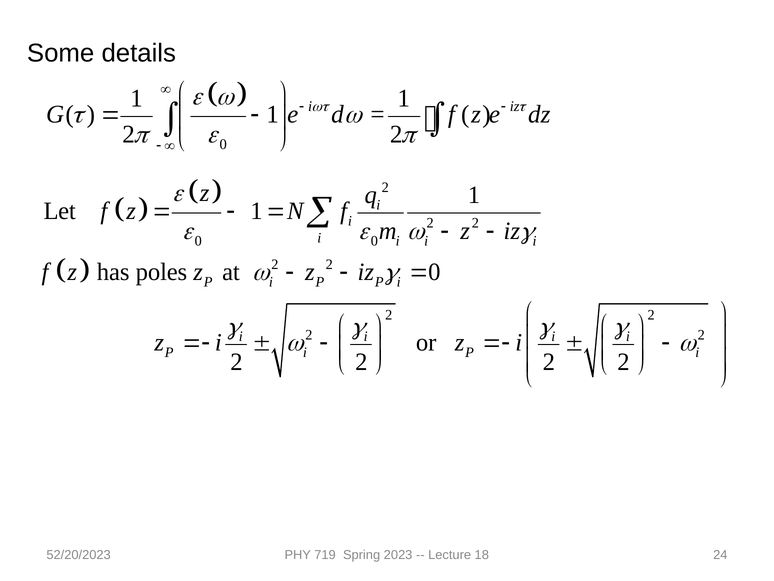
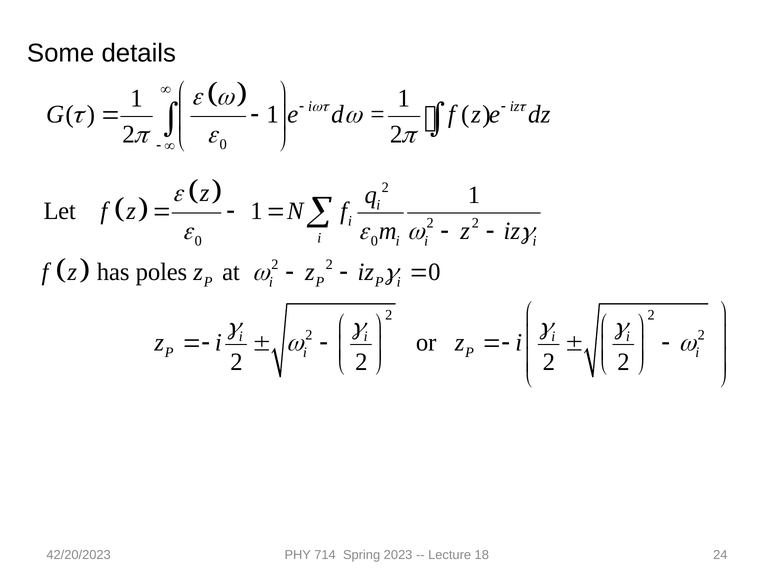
52/20/2023: 52/20/2023 -> 42/20/2023
719: 719 -> 714
